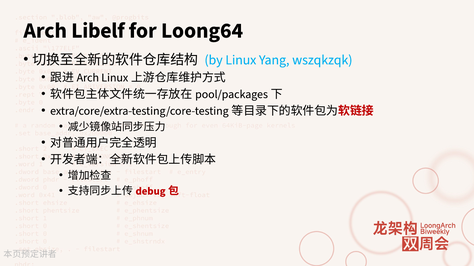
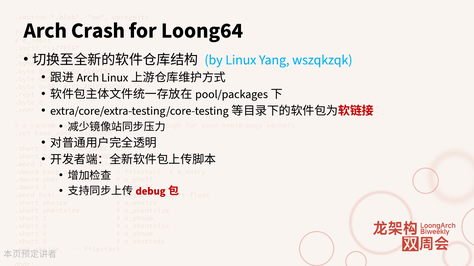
Libelf: Libelf -> Crash
